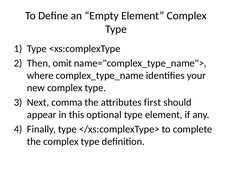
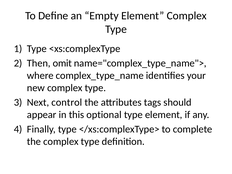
comma: comma -> control
first: first -> tags
